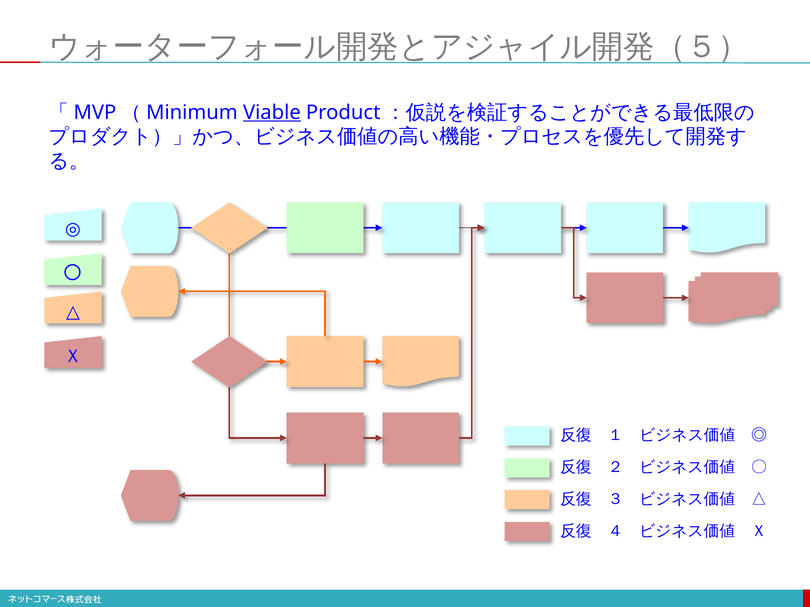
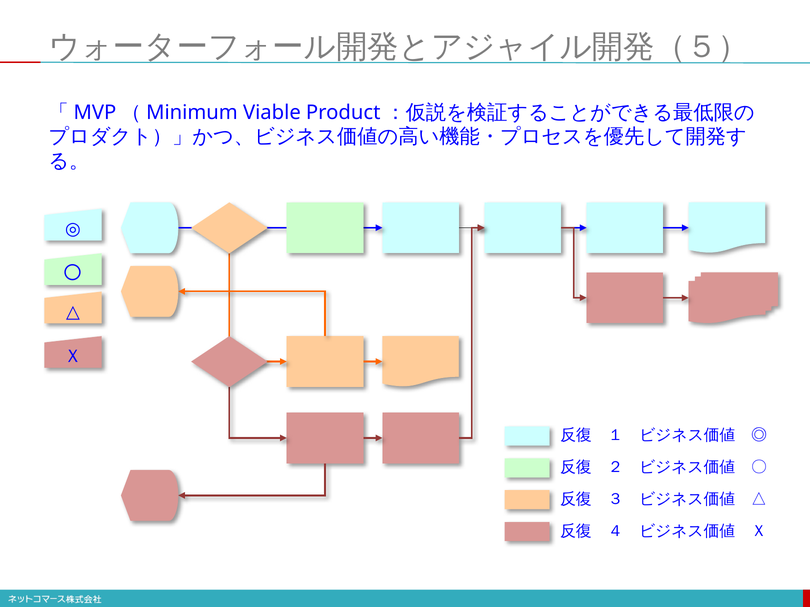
Viable underline: present -> none
